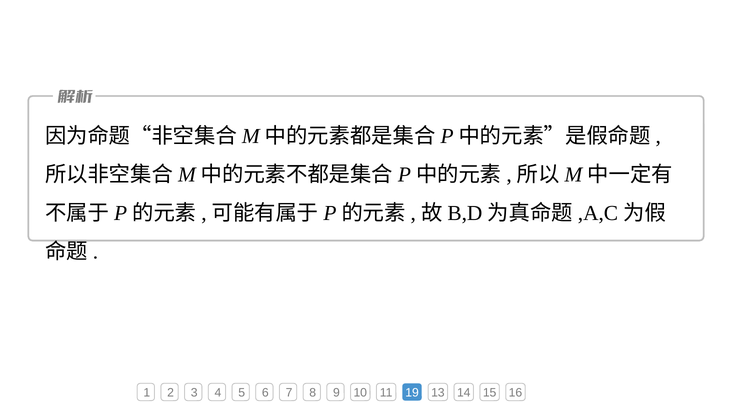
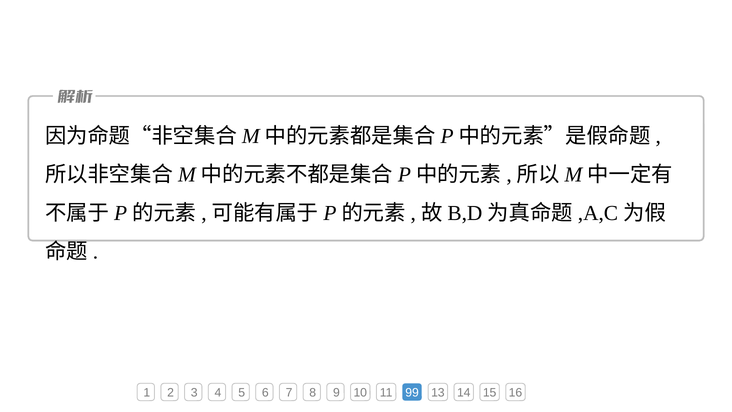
19: 19 -> 99
